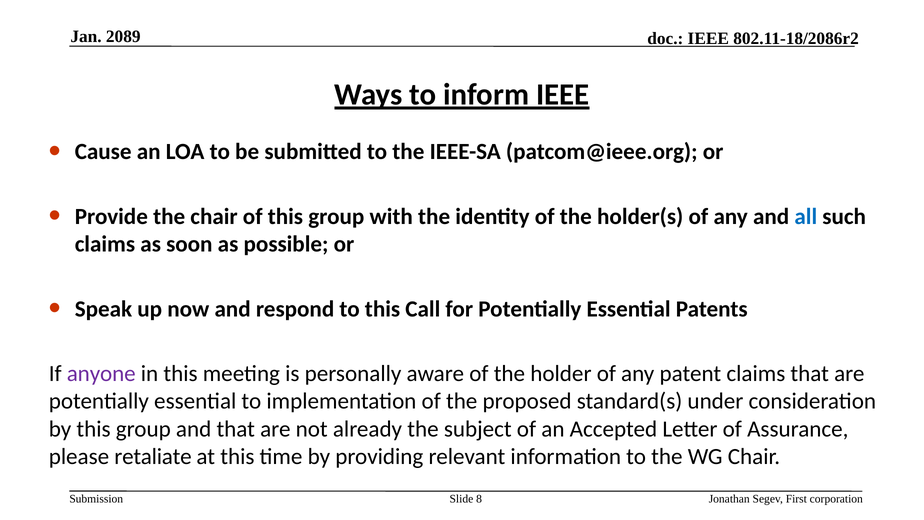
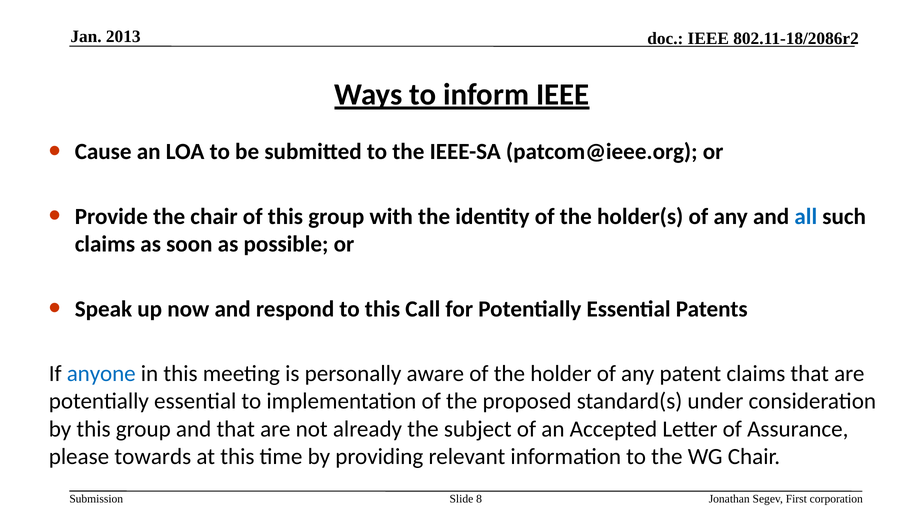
2089: 2089 -> 2013
anyone colour: purple -> blue
retaliate: retaliate -> towards
